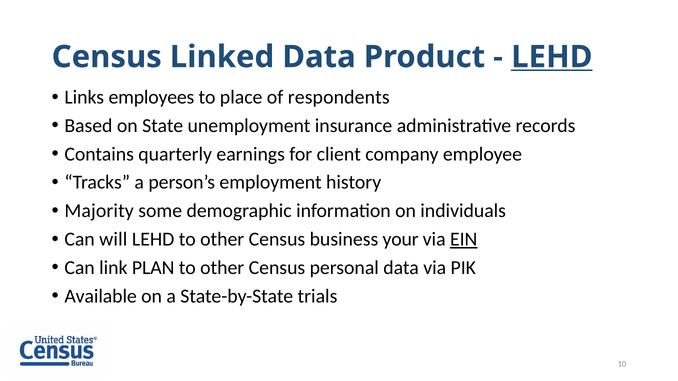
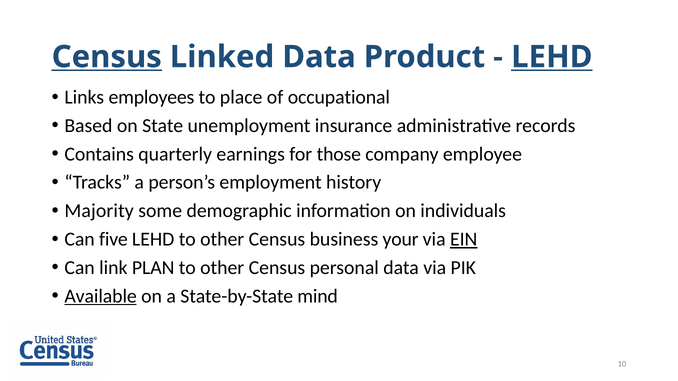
Census at (107, 57) underline: none -> present
respondents: respondents -> occupational
client: client -> those
will: will -> five
Available underline: none -> present
trials: trials -> mind
